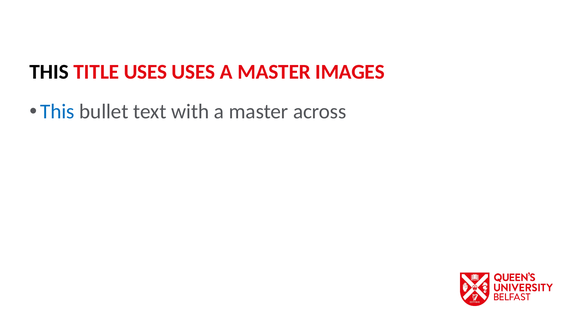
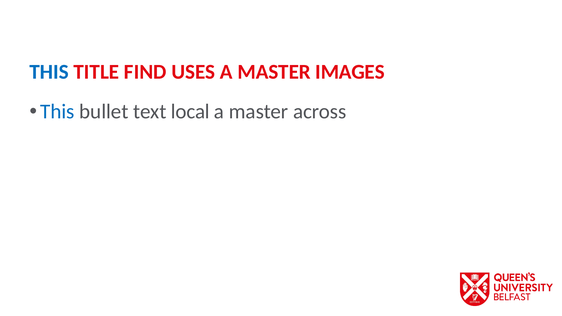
THIS at (49, 72) colour: black -> blue
TITLE USES: USES -> FIND
with: with -> local
